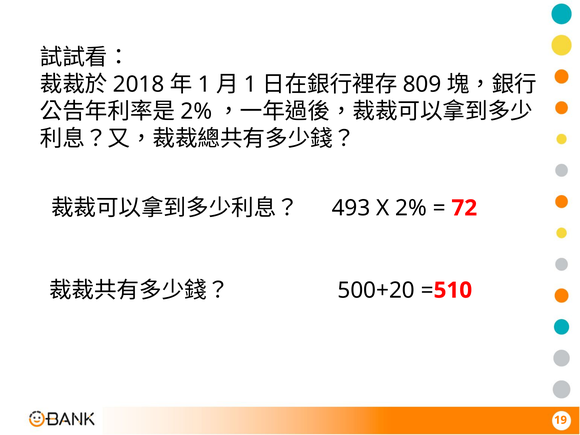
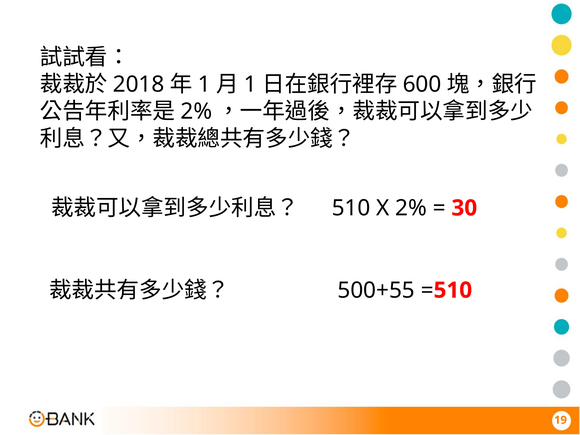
809: 809 -> 600
493 at (351, 208): 493 -> 510
72: 72 -> 30
500+20: 500+20 -> 500+55
